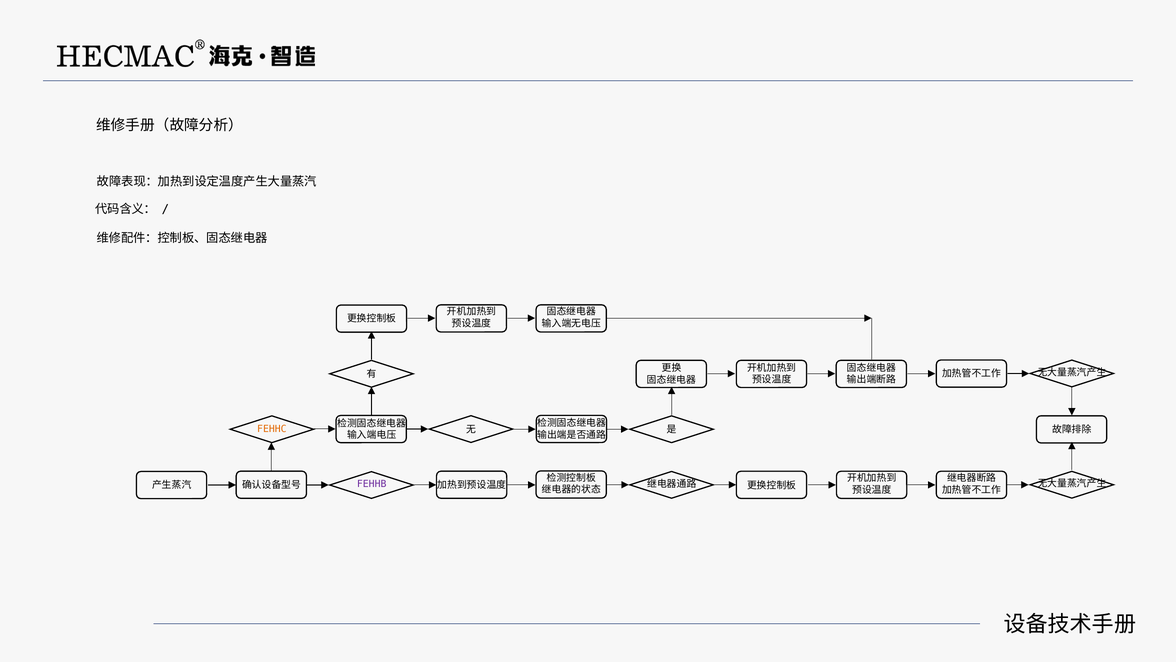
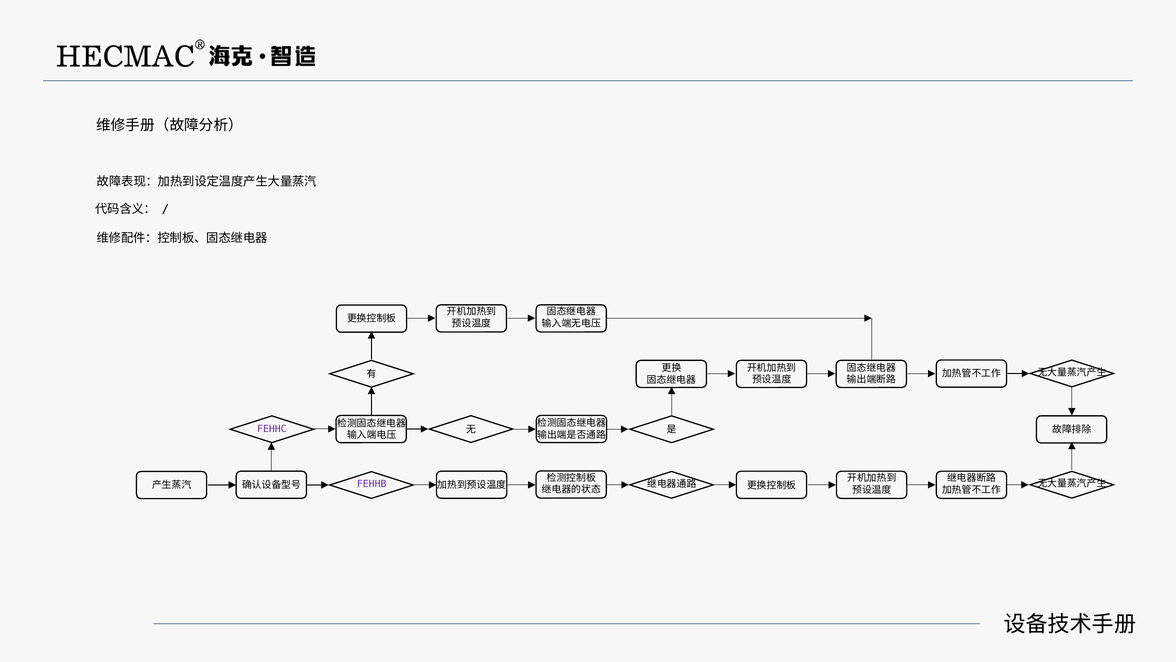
FEHHC colour: orange -> purple
